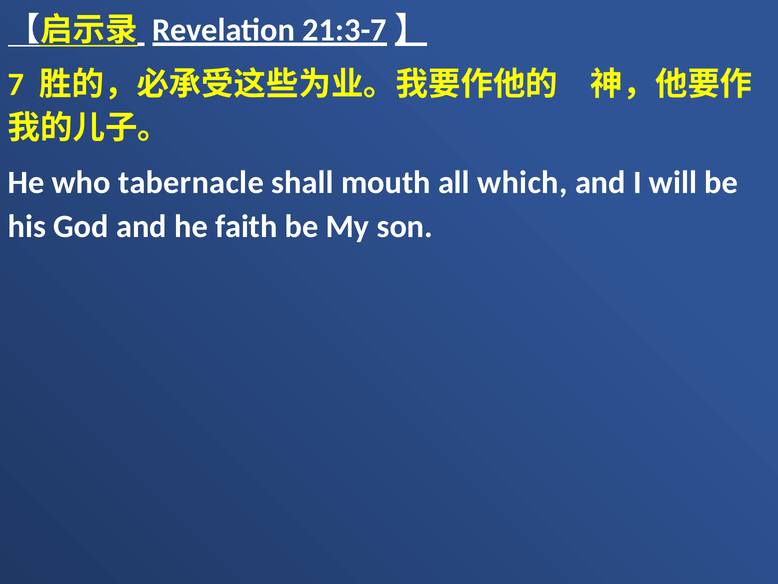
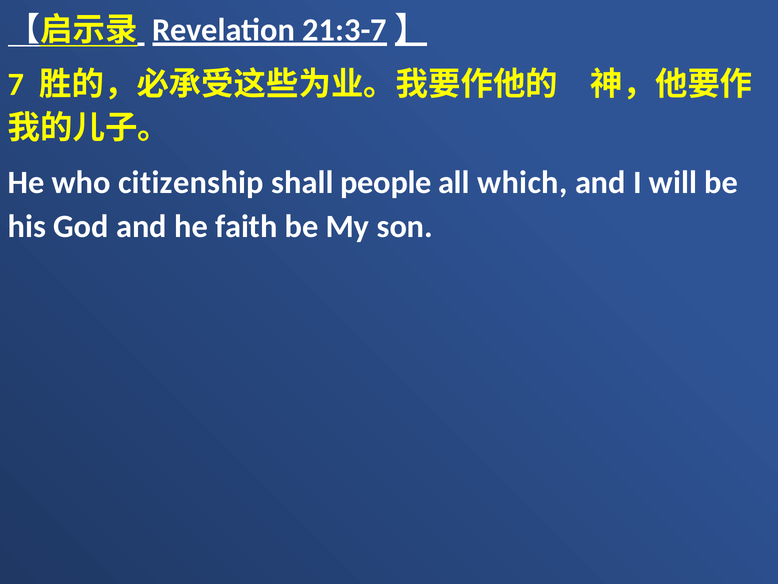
tabernacle: tabernacle -> citizenship
mouth: mouth -> people
